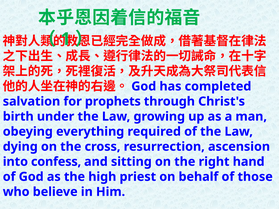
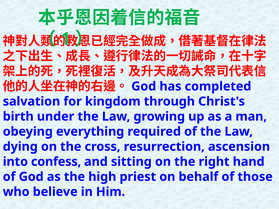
prophets: prophets -> kingdom
